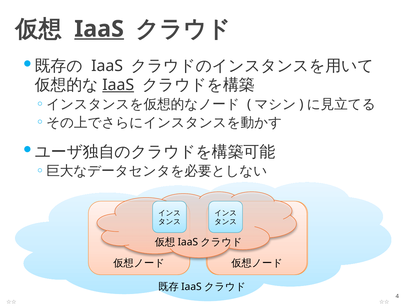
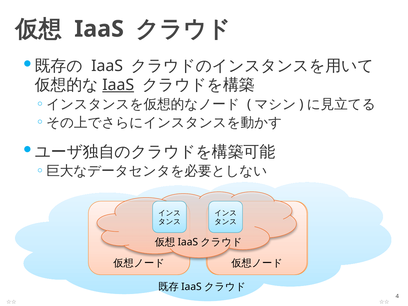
IaaS at (99, 29) underline: present -> none
